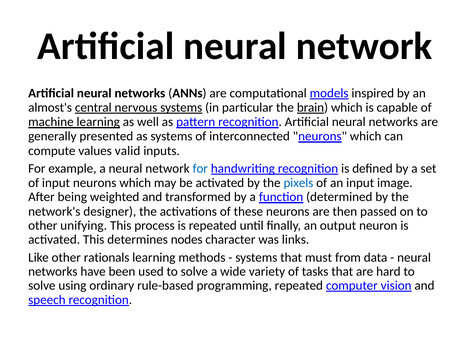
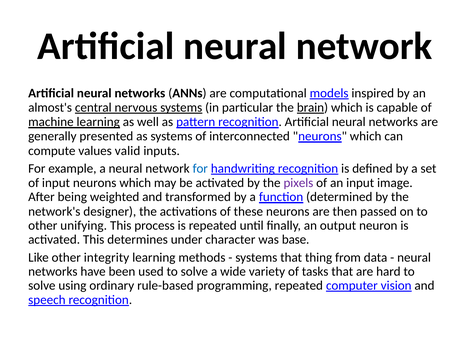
pixels colour: blue -> purple
nodes: nodes -> under
links: links -> base
rationals: rationals -> integrity
must: must -> thing
